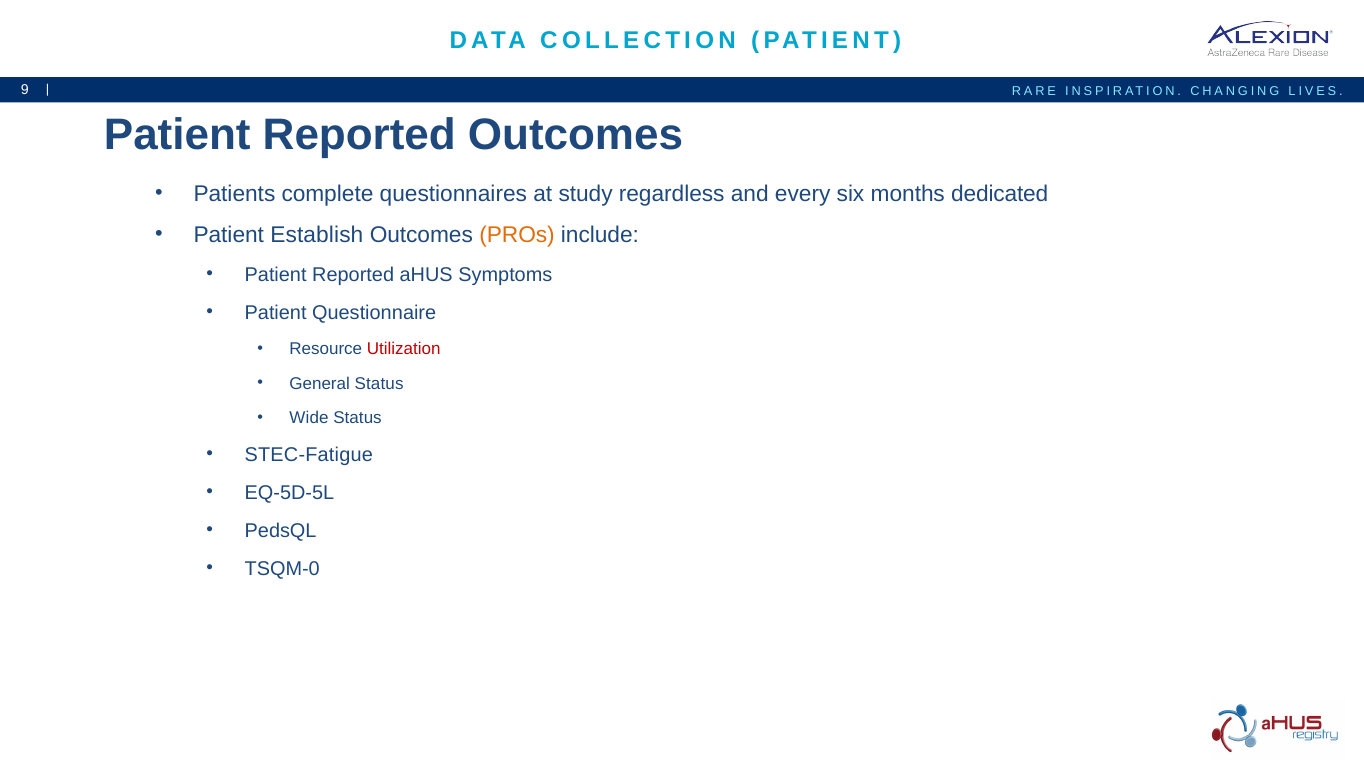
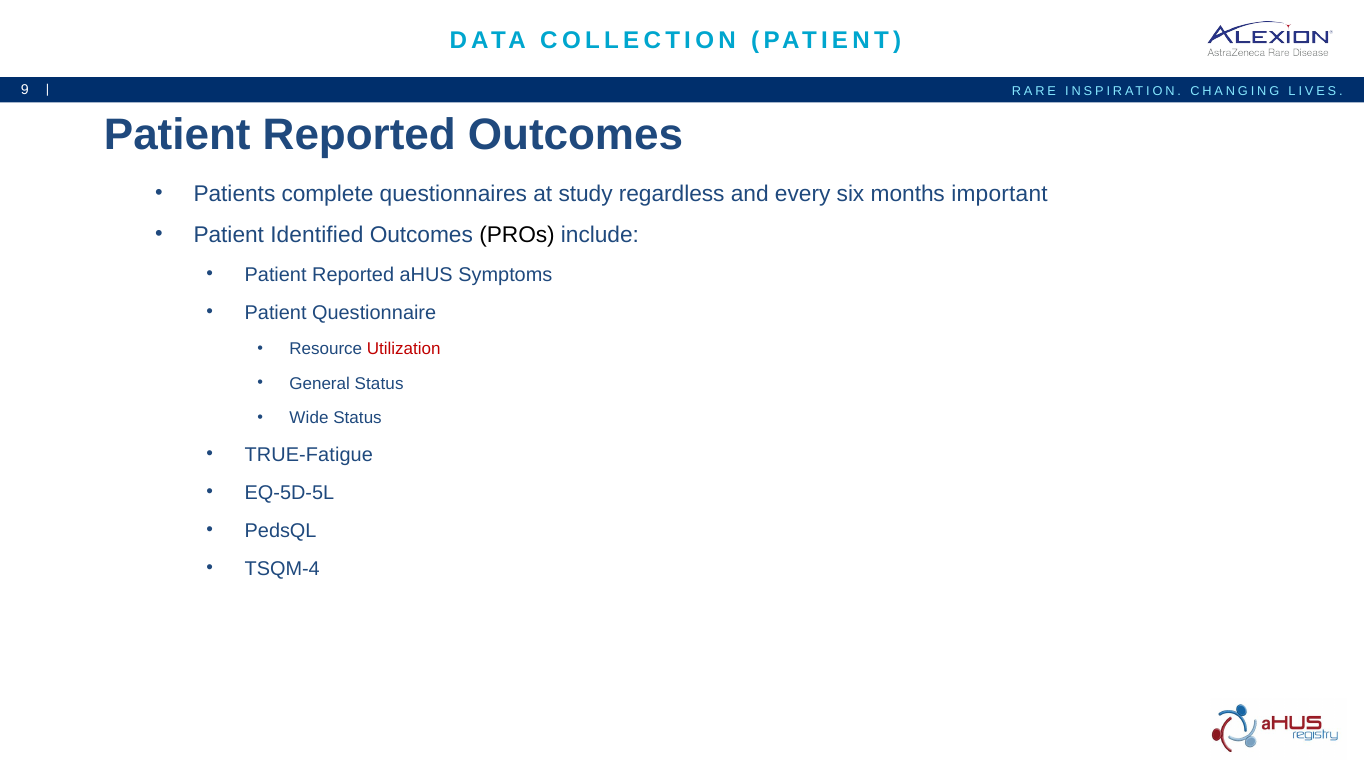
dedicated: dedicated -> important
Establish: Establish -> Identified
PROs colour: orange -> black
STEC-Fatigue: STEC-Fatigue -> TRUE-Fatigue
TSQM-0: TSQM-0 -> TSQM-4
